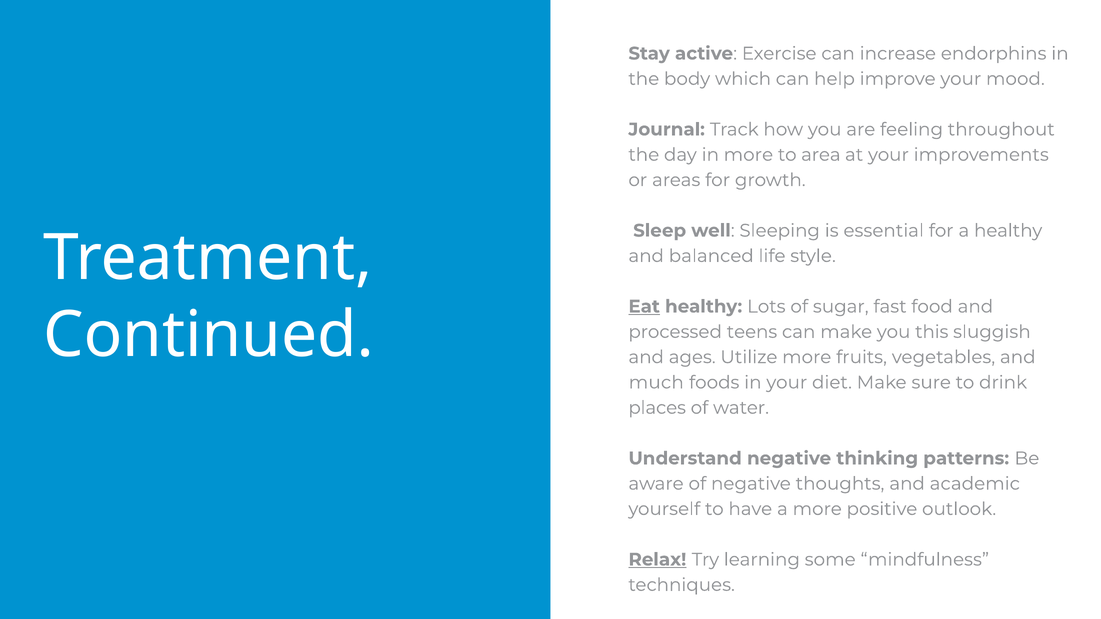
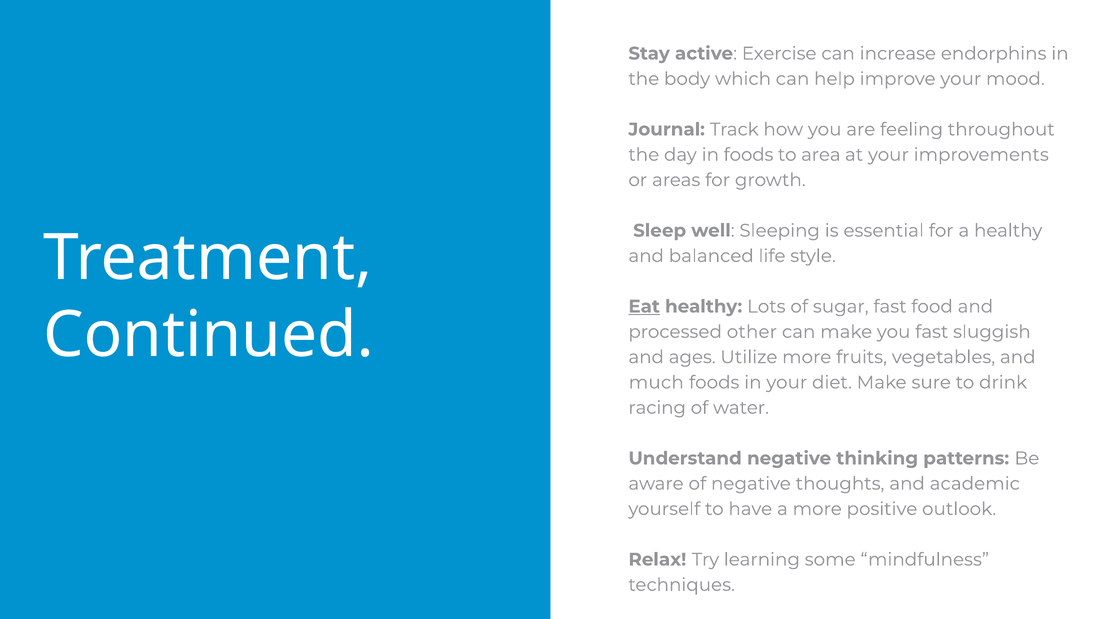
in more: more -> foods
teens: teens -> other
you this: this -> fast
places: places -> racing
Relax underline: present -> none
